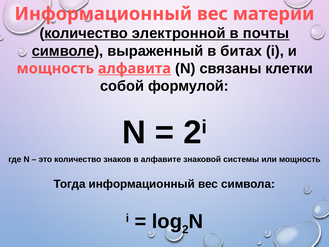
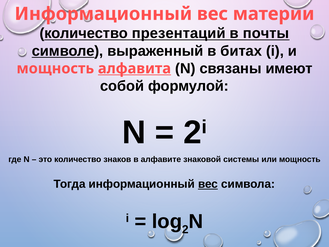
электронной: электронной -> презентаций
клетки: клетки -> имеют
вес at (208, 184) underline: none -> present
